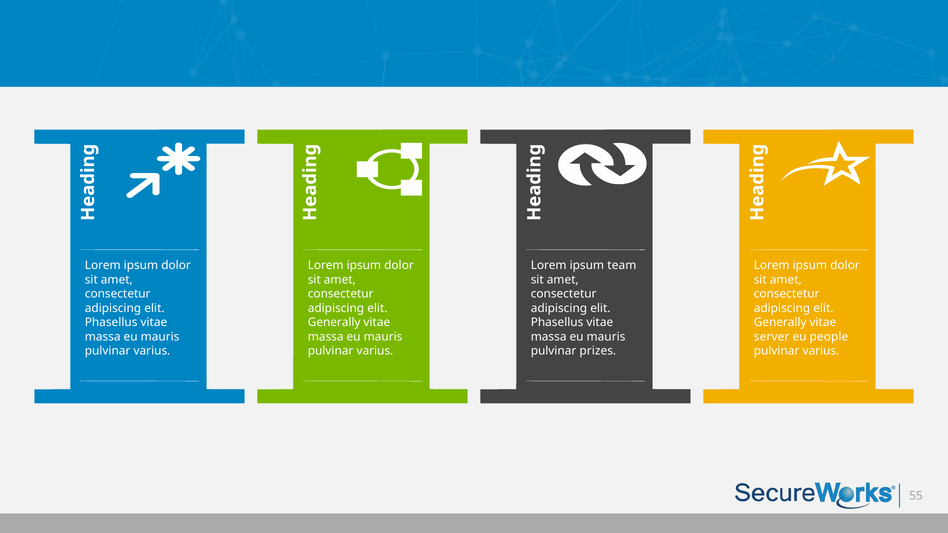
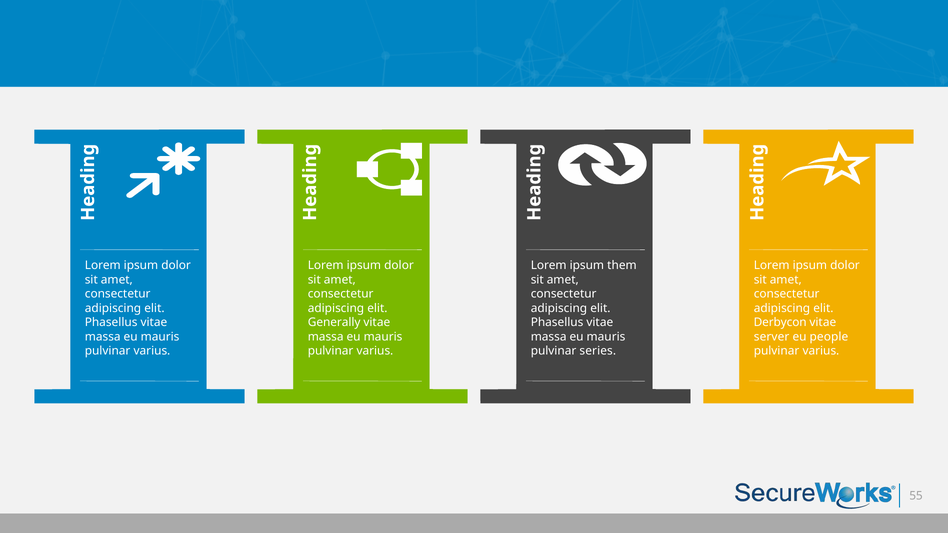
team: team -> them
Generally at (780, 323): Generally -> Derbycon
prizes: prizes -> series
